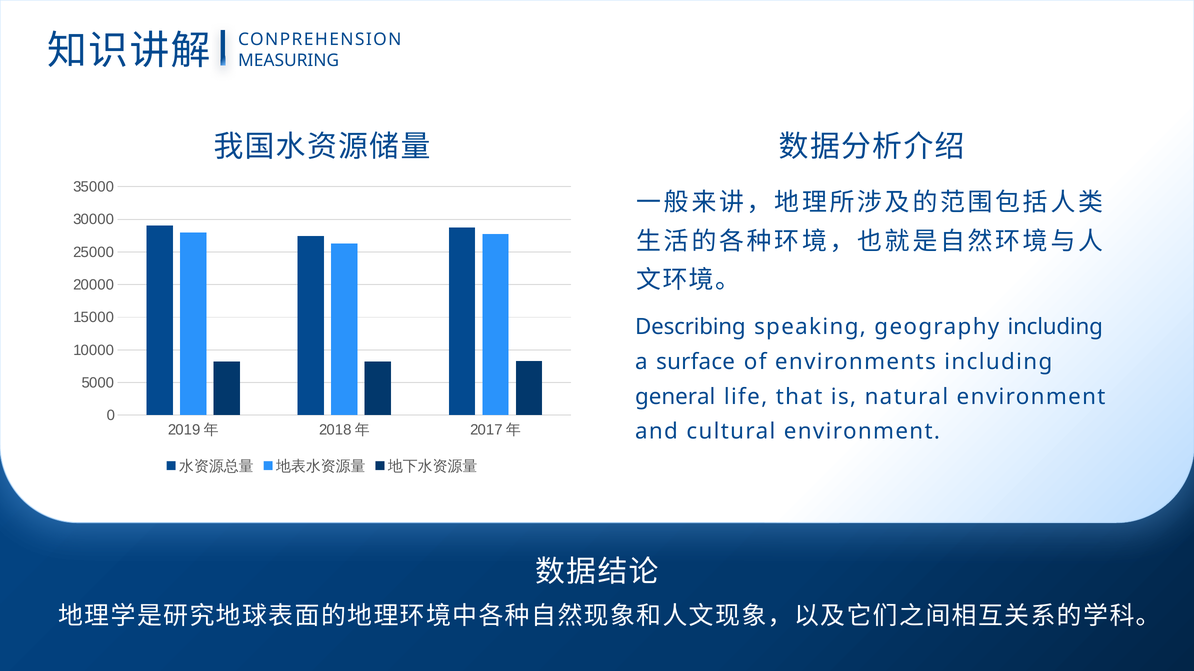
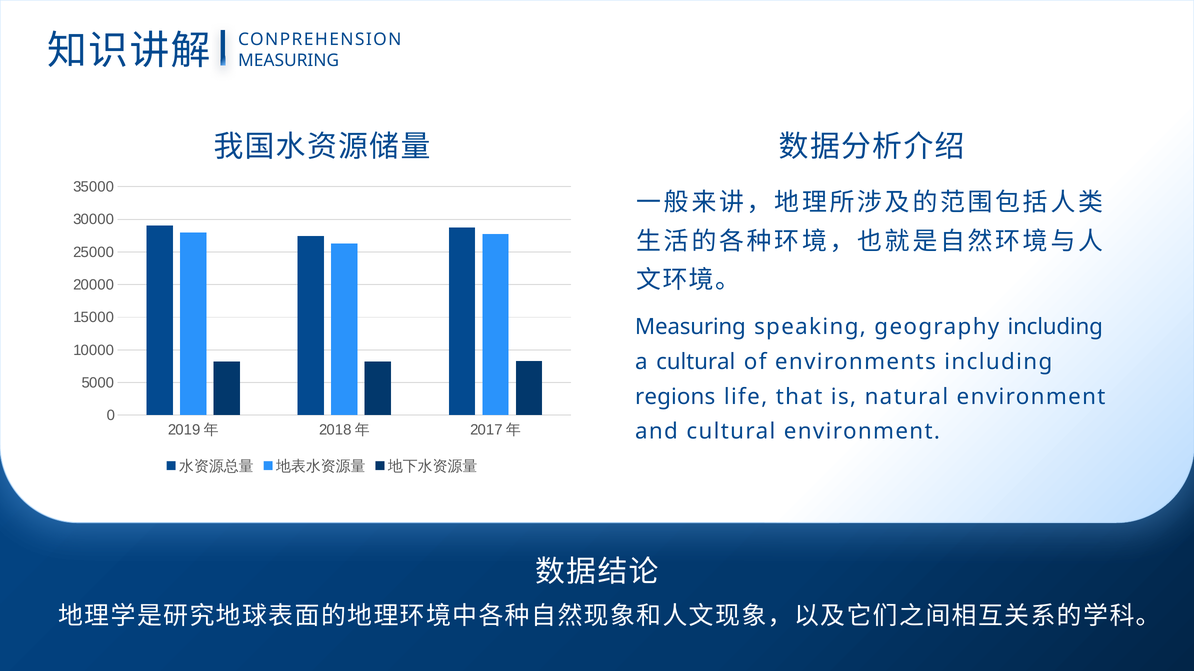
Describing at (690, 327): Describing -> Measuring
a surface: surface -> cultural
general: general -> regions
